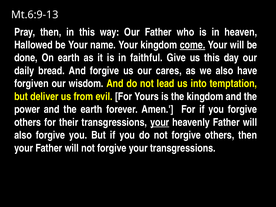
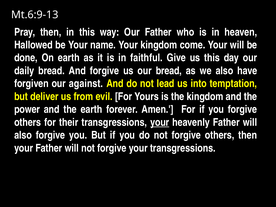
come underline: present -> none
our cares: cares -> bread
wisdom: wisdom -> against
